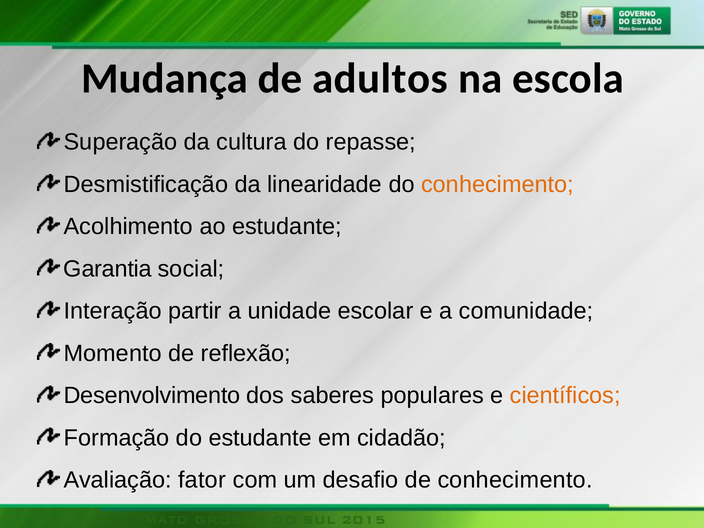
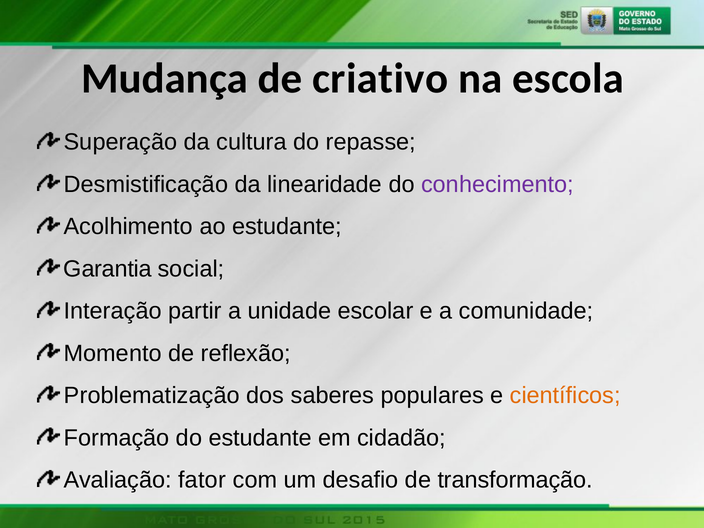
adultos: adultos -> criativo
conhecimento at (497, 184) colour: orange -> purple
Desenvolvimento: Desenvolvimento -> Problematização
de conhecimento: conhecimento -> transformação
